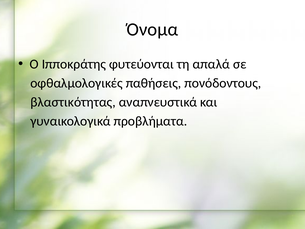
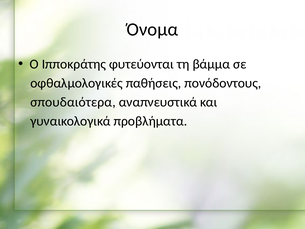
απαλά: απαλά -> βάμμα
βλαστικότητας: βλαστικότητας -> σπουδαιότερα
